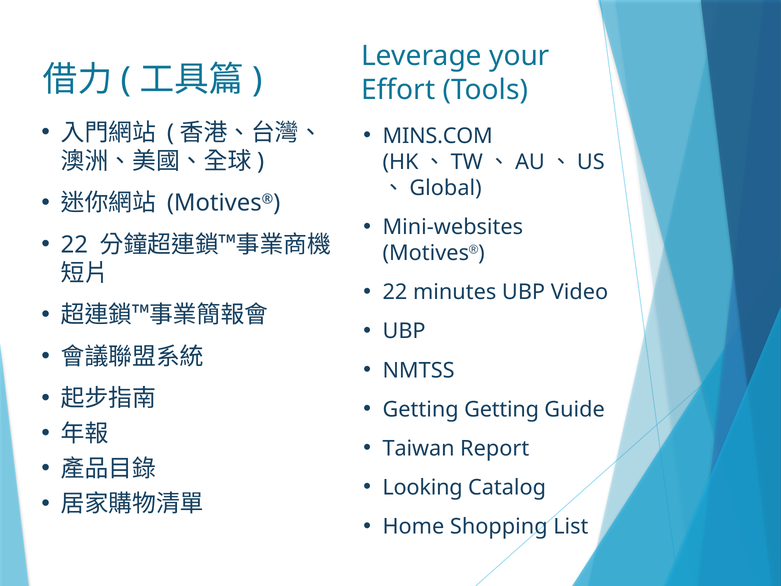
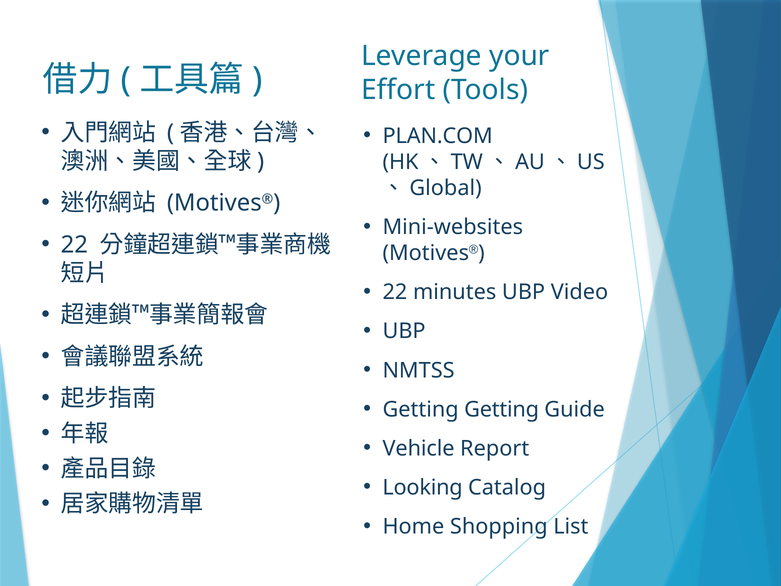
MINS.COM: MINS.COM -> PLAN.COM
Taiwan: Taiwan -> Vehicle
